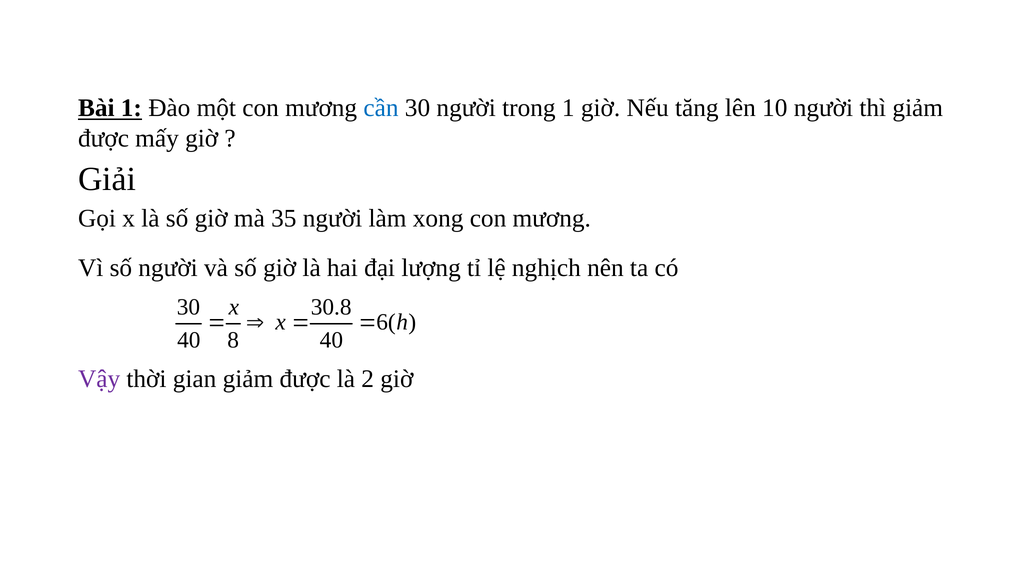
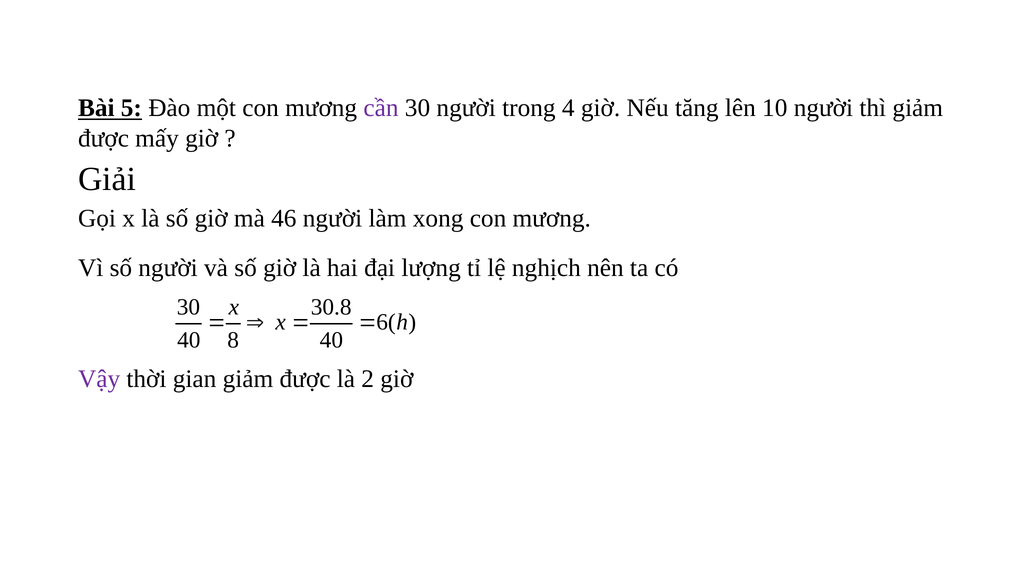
Bài 1: 1 -> 5
cần colour: blue -> purple
trong 1: 1 -> 4
35: 35 -> 46
